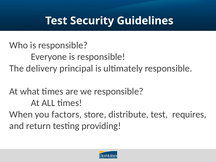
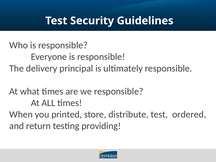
factors: factors -> printed
requires: requires -> ordered
